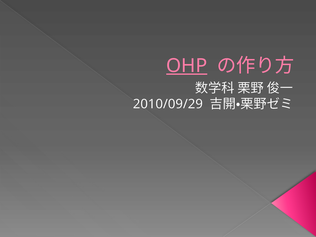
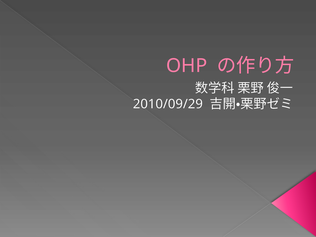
OHP underline: present -> none
